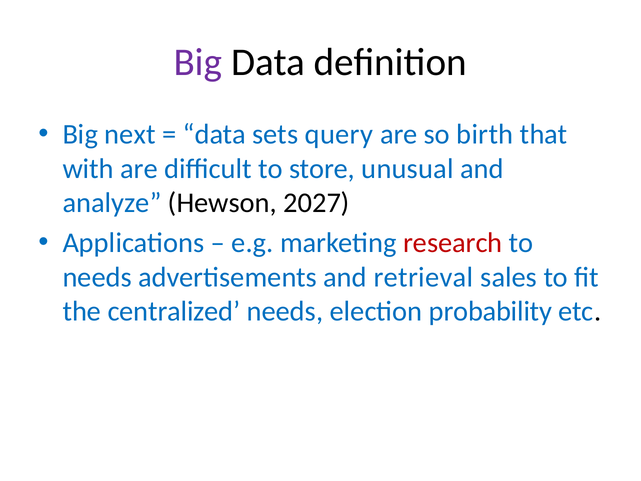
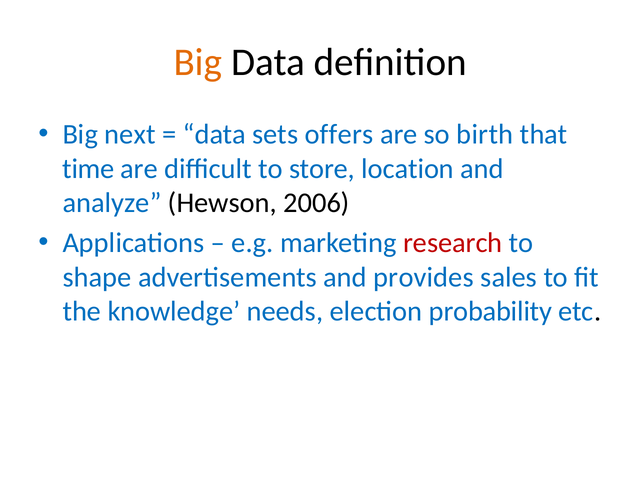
Big at (198, 62) colour: purple -> orange
query: query -> offers
with: with -> time
unusual: unusual -> location
2027: 2027 -> 2006
needs at (97, 277): needs -> shape
retrieval: retrieval -> provides
centralized: centralized -> knowledge
